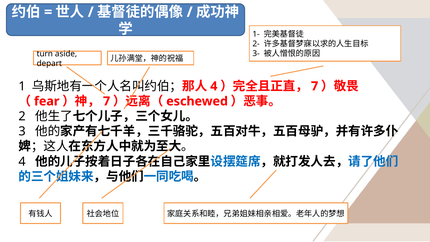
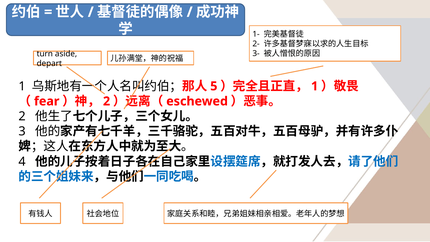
4 at (214, 86): 4 -> 5
7 at (315, 86): 7 -> 1
7 at (107, 101): 7 -> 2
